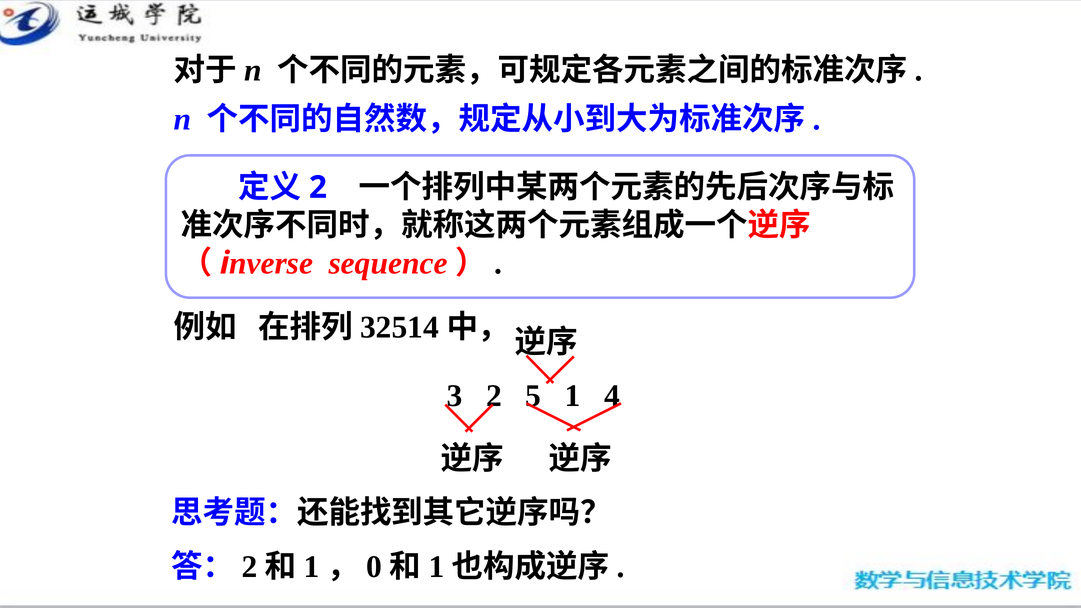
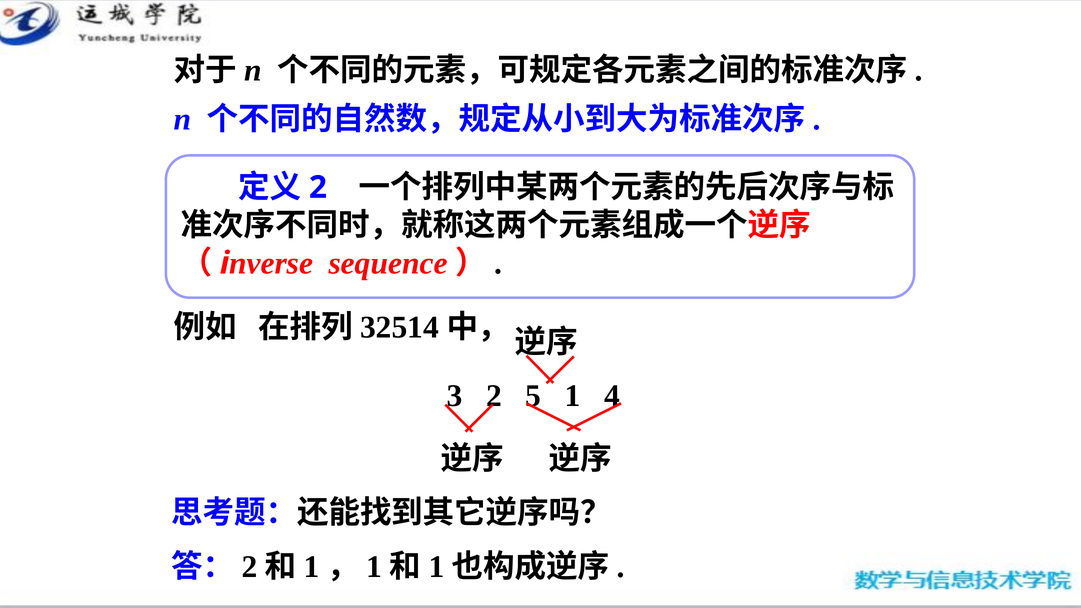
0 at (374, 567): 0 -> 1
